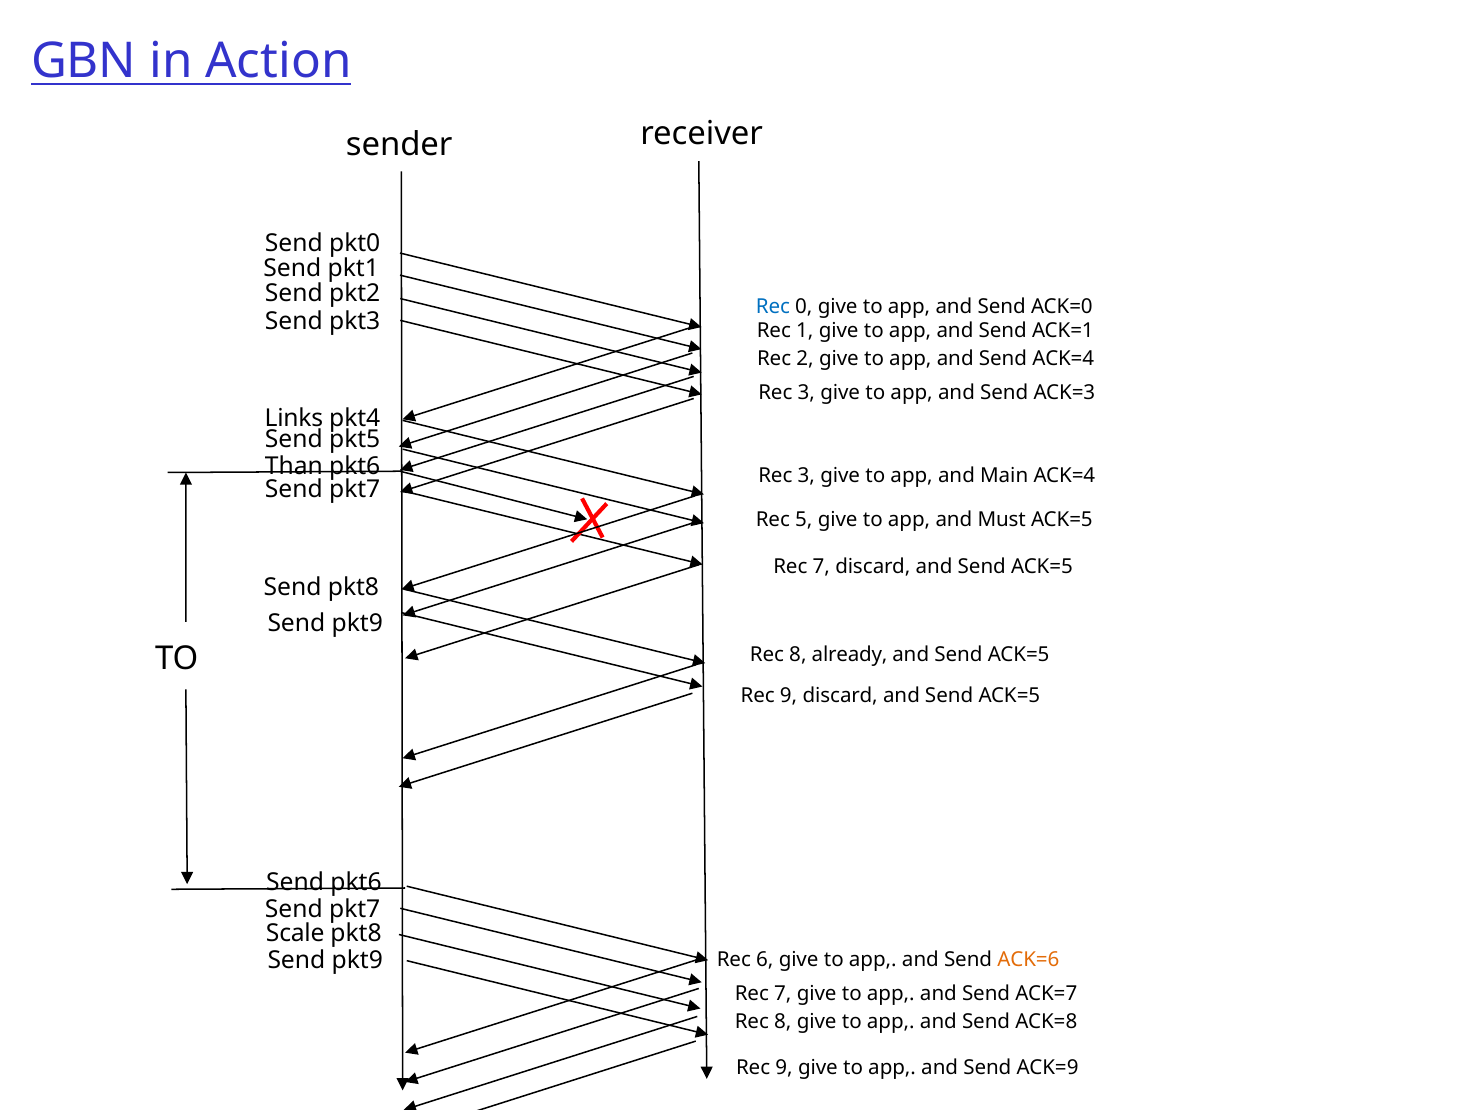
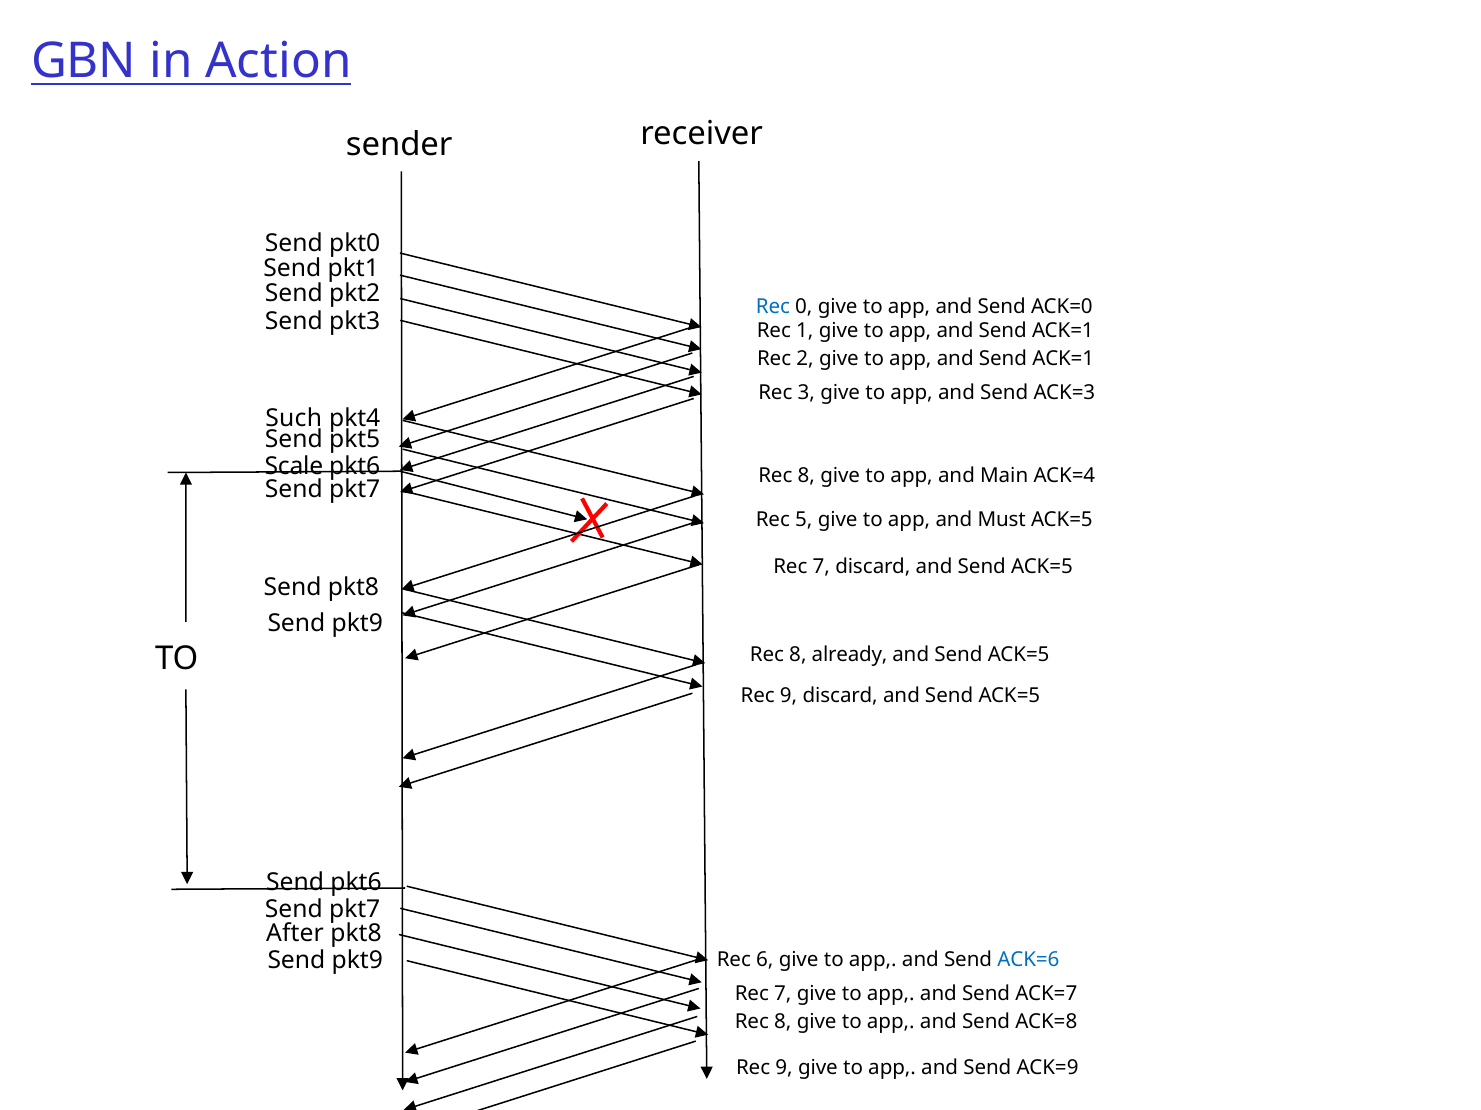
ACK=4 at (1063, 359): ACK=4 -> ACK=1
Links: Links -> Such
Than: Than -> Scale
3 at (806, 476): 3 -> 8
Scale: Scale -> After
ACK=6 colour: orange -> blue
